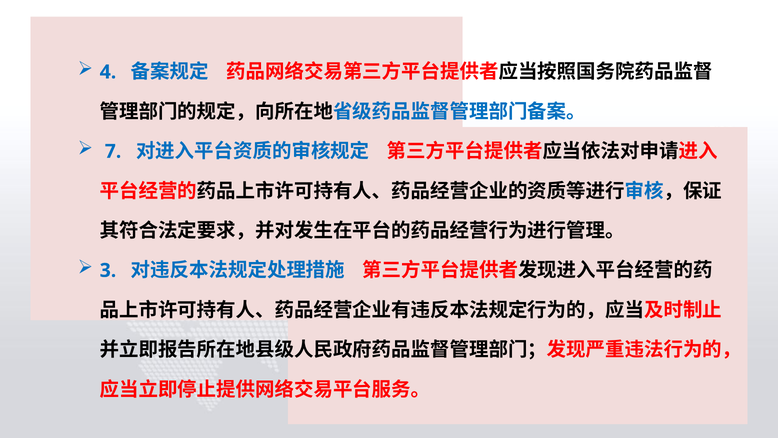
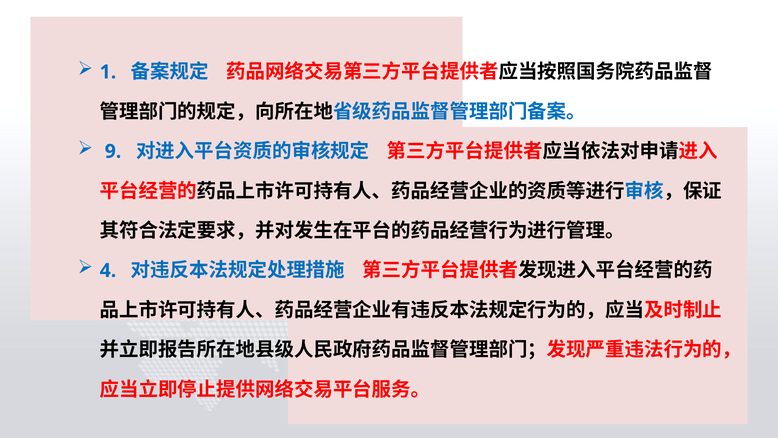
4: 4 -> 1
7: 7 -> 9
3: 3 -> 4
